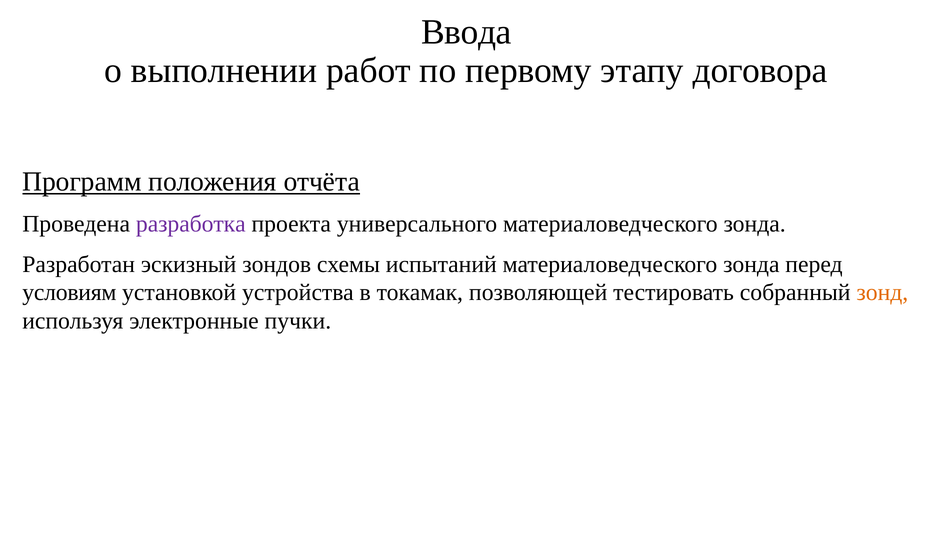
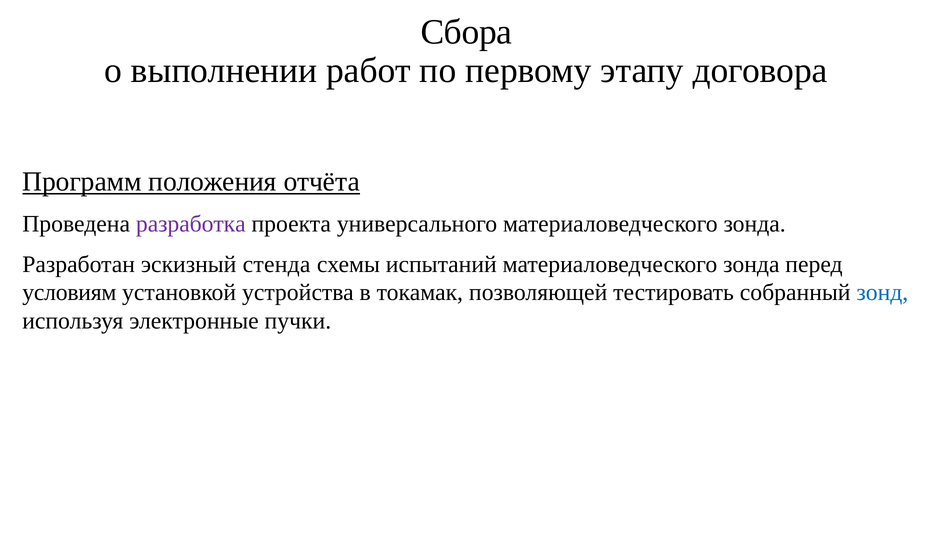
Ввода: Ввода -> Сбора
зондов: зондов -> стенда
зонд colour: orange -> blue
